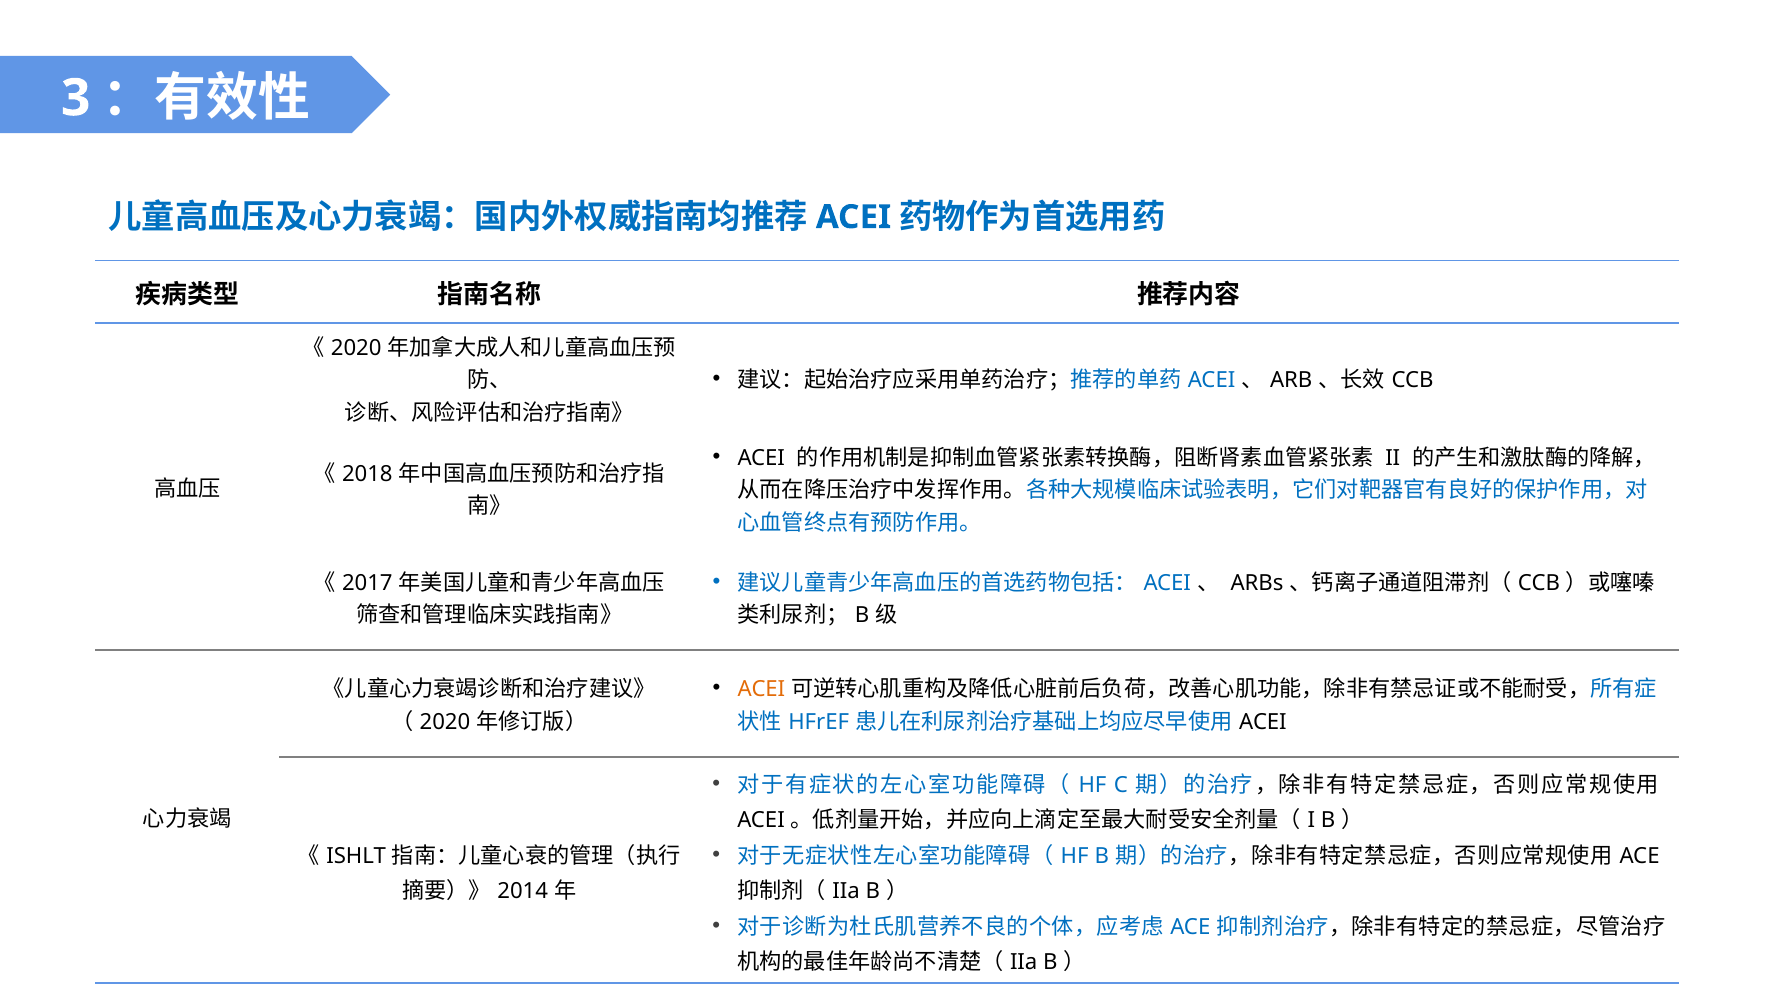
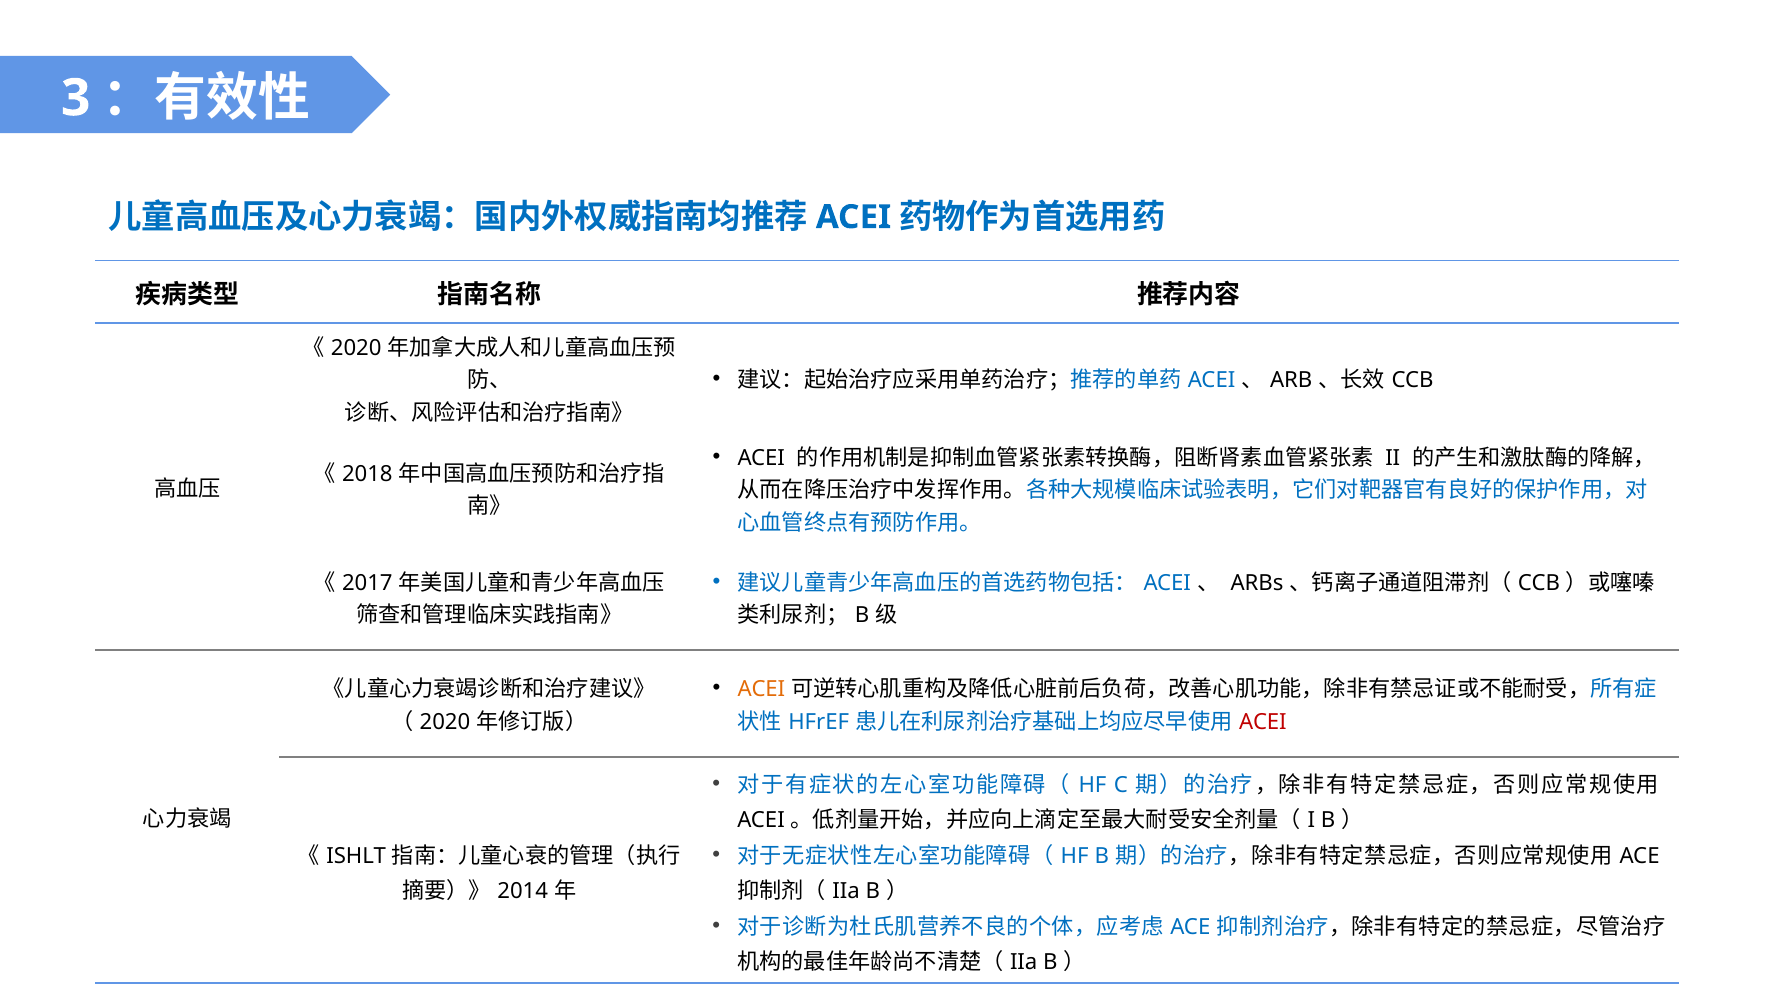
ACEI at (1263, 722) colour: black -> red
